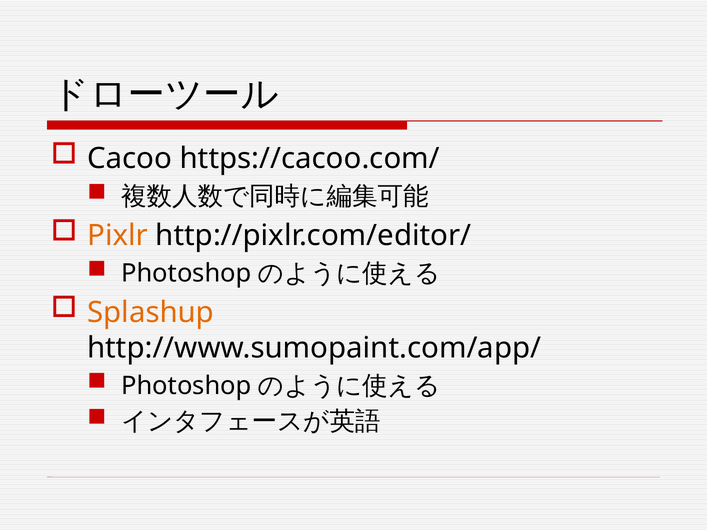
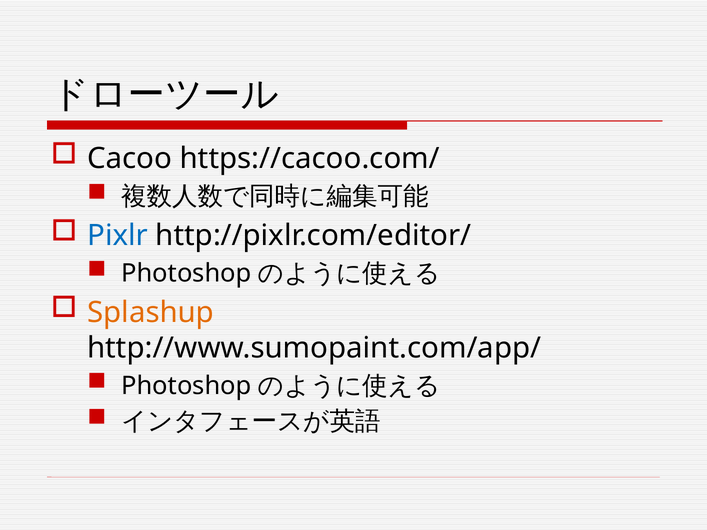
Pixlr colour: orange -> blue
